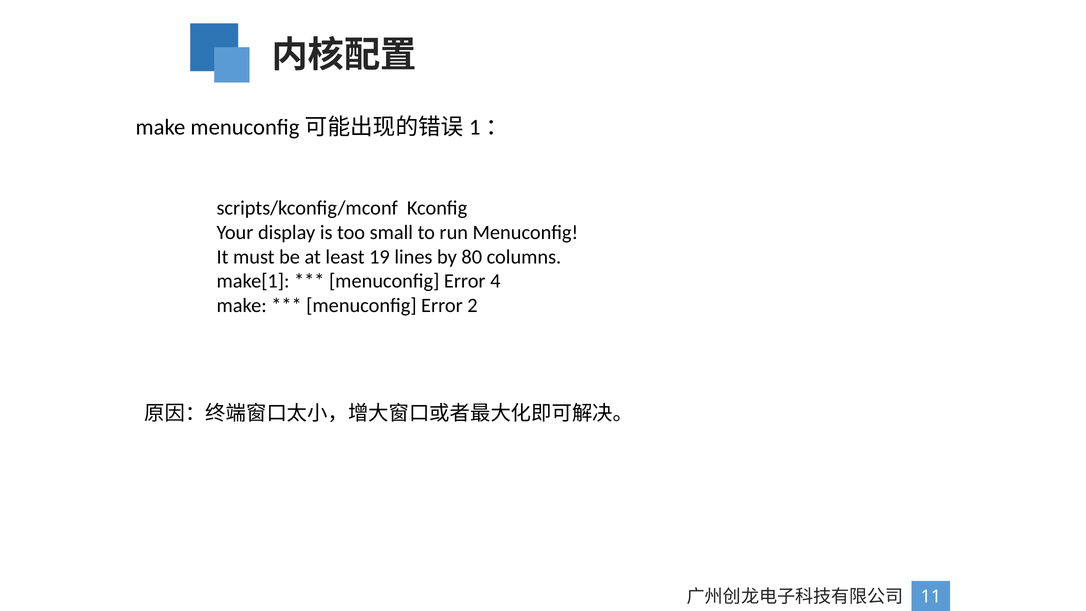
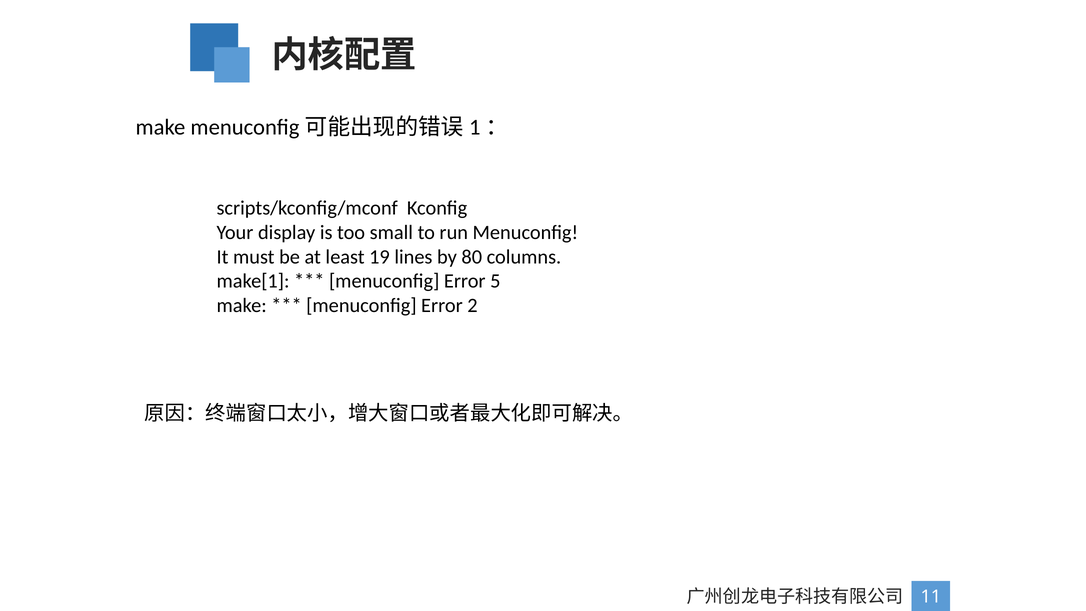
4: 4 -> 5
